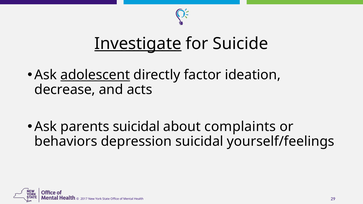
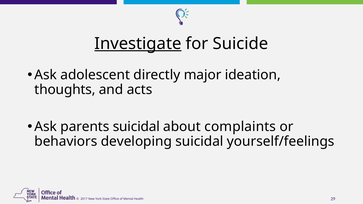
adolescent underline: present -> none
factor: factor -> major
decrease: decrease -> thoughts
depression: depression -> developing
